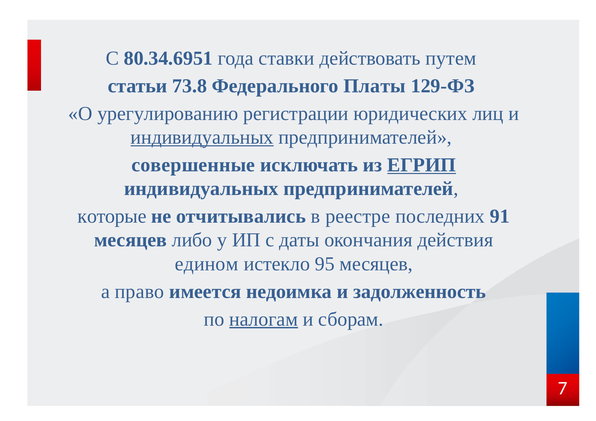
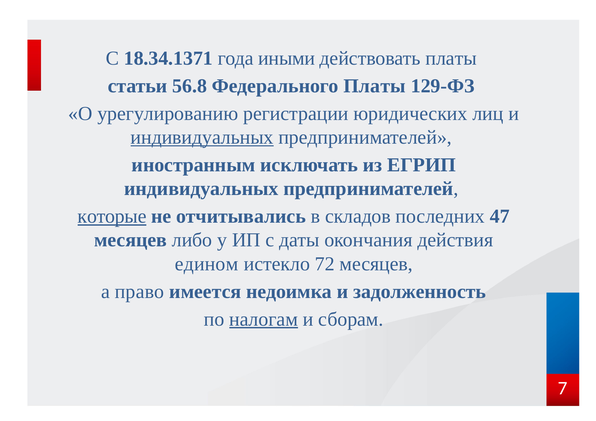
80.34.6951: 80.34.6951 -> 18.34.1371
ставки: ставки -> иными
действовать путем: путем -> платы
73.8: 73.8 -> 56.8
совершенные: совершенные -> иностранным
ЕГРИП underline: present -> none
которые underline: none -> present
реестре: реестре -> складов
91: 91 -> 47
95: 95 -> 72
